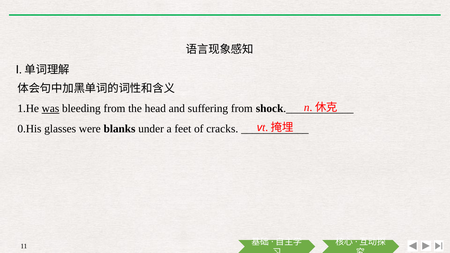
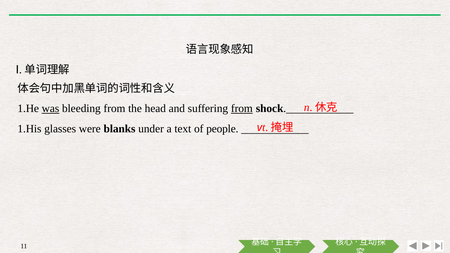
from at (242, 109) underline: none -> present
0.His: 0.His -> 1.His
feet: feet -> text
cracks: cracks -> people
